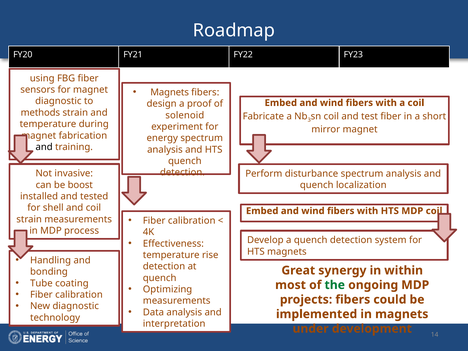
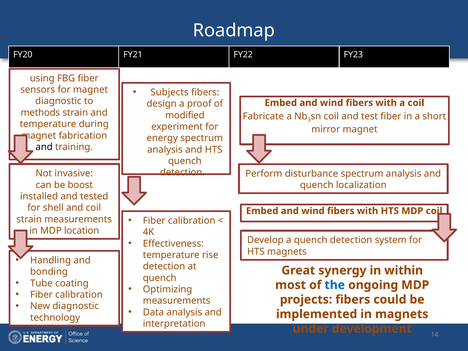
Magnets at (170, 92): Magnets -> Subjects
solenoid: solenoid -> modified
process: process -> location
the colour: green -> blue
